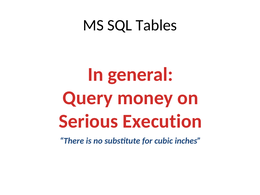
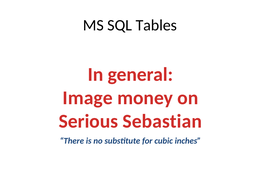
Query: Query -> Image
Execution: Execution -> Sebastian
